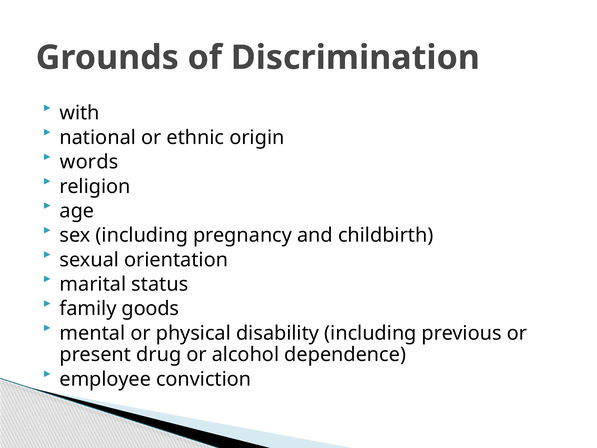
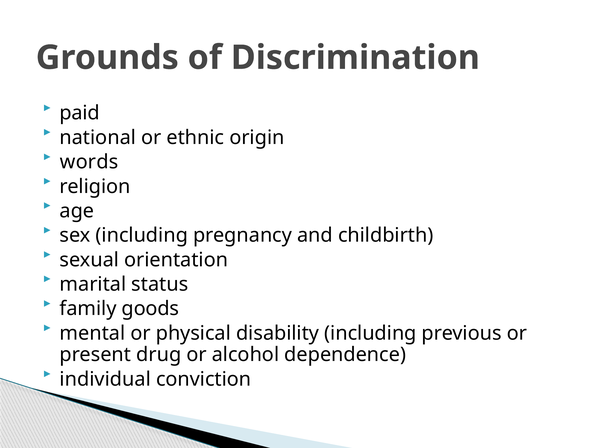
with: with -> paid
employee: employee -> individual
